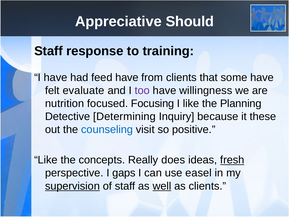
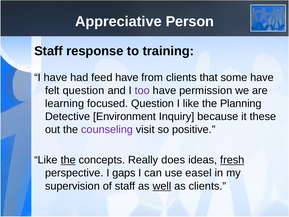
Should: Should -> Person
felt evaluate: evaluate -> question
willingness: willingness -> permission
nutrition: nutrition -> learning
focused Focusing: Focusing -> Question
Determining: Determining -> Environment
counseling colour: blue -> purple
the at (68, 160) underline: none -> present
supervision underline: present -> none
